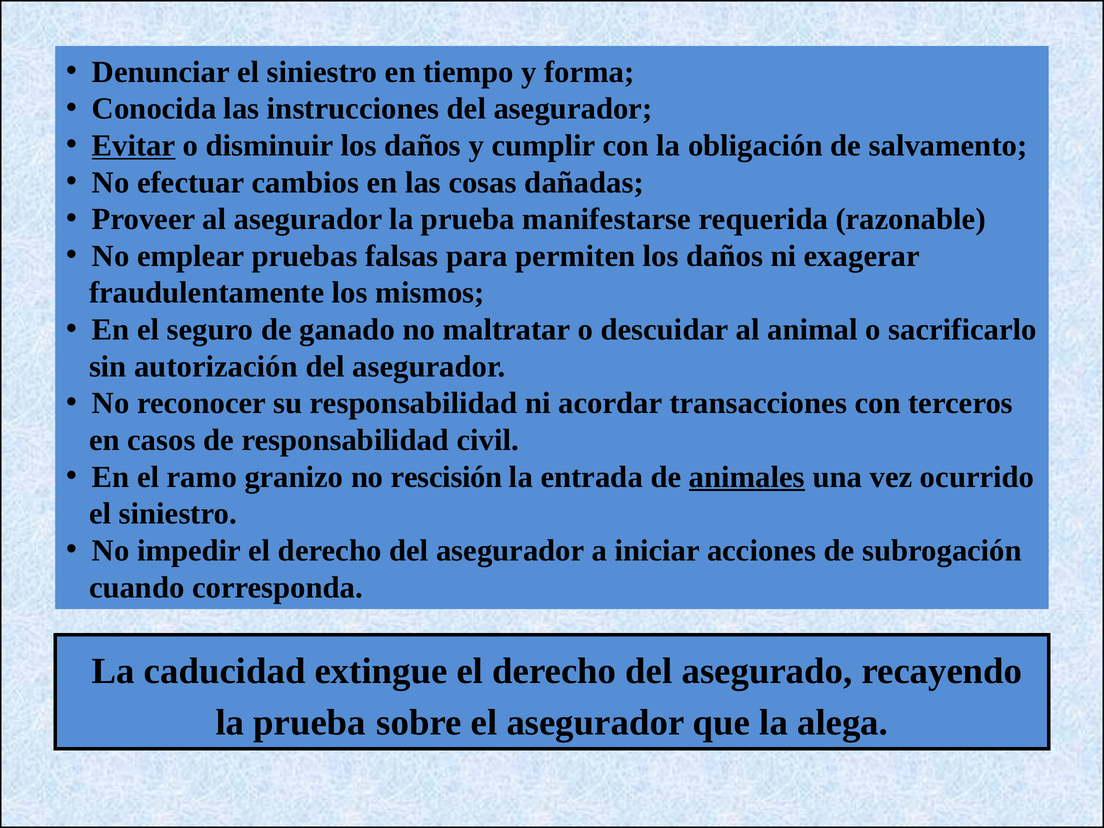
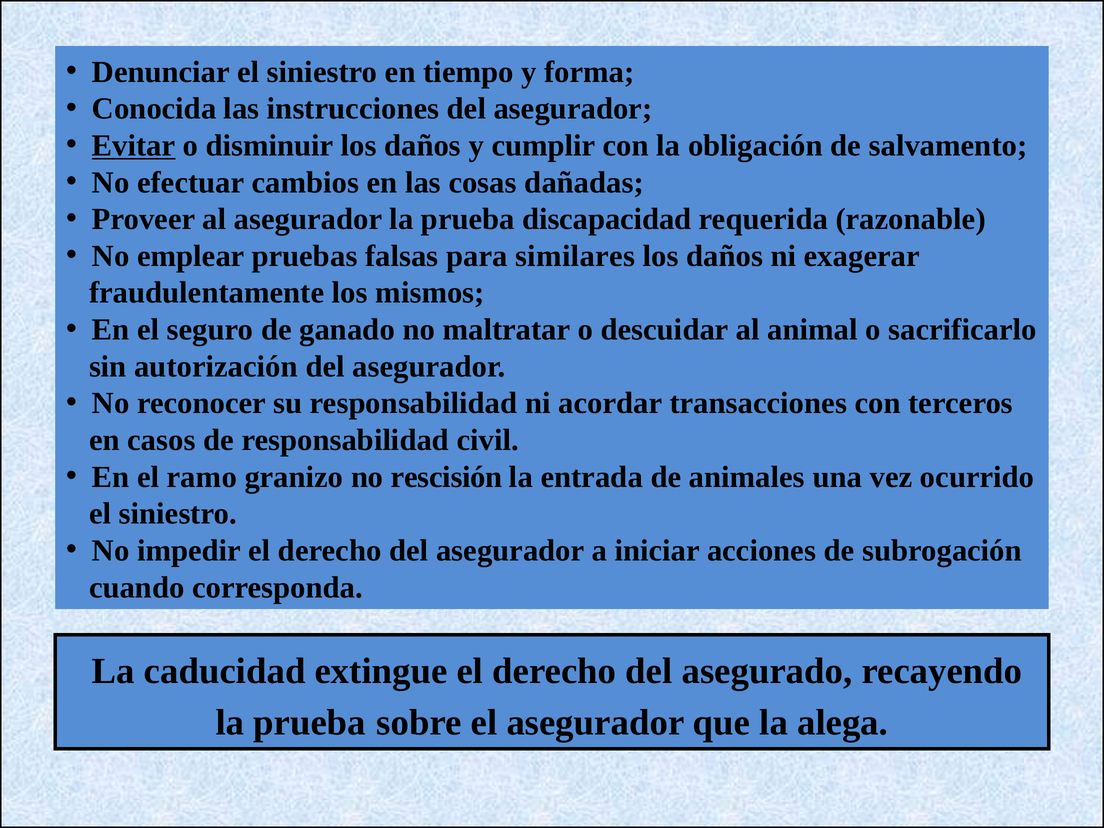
manifestarse: manifestarse -> discapacidad
permiten: permiten -> similares
animales underline: present -> none
